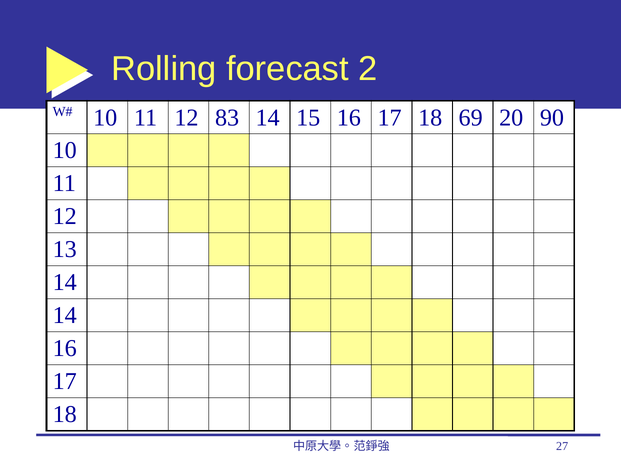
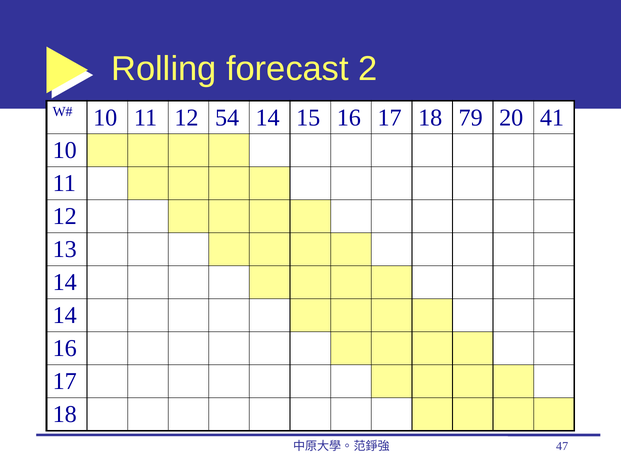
83: 83 -> 54
69: 69 -> 79
90: 90 -> 41
27: 27 -> 47
